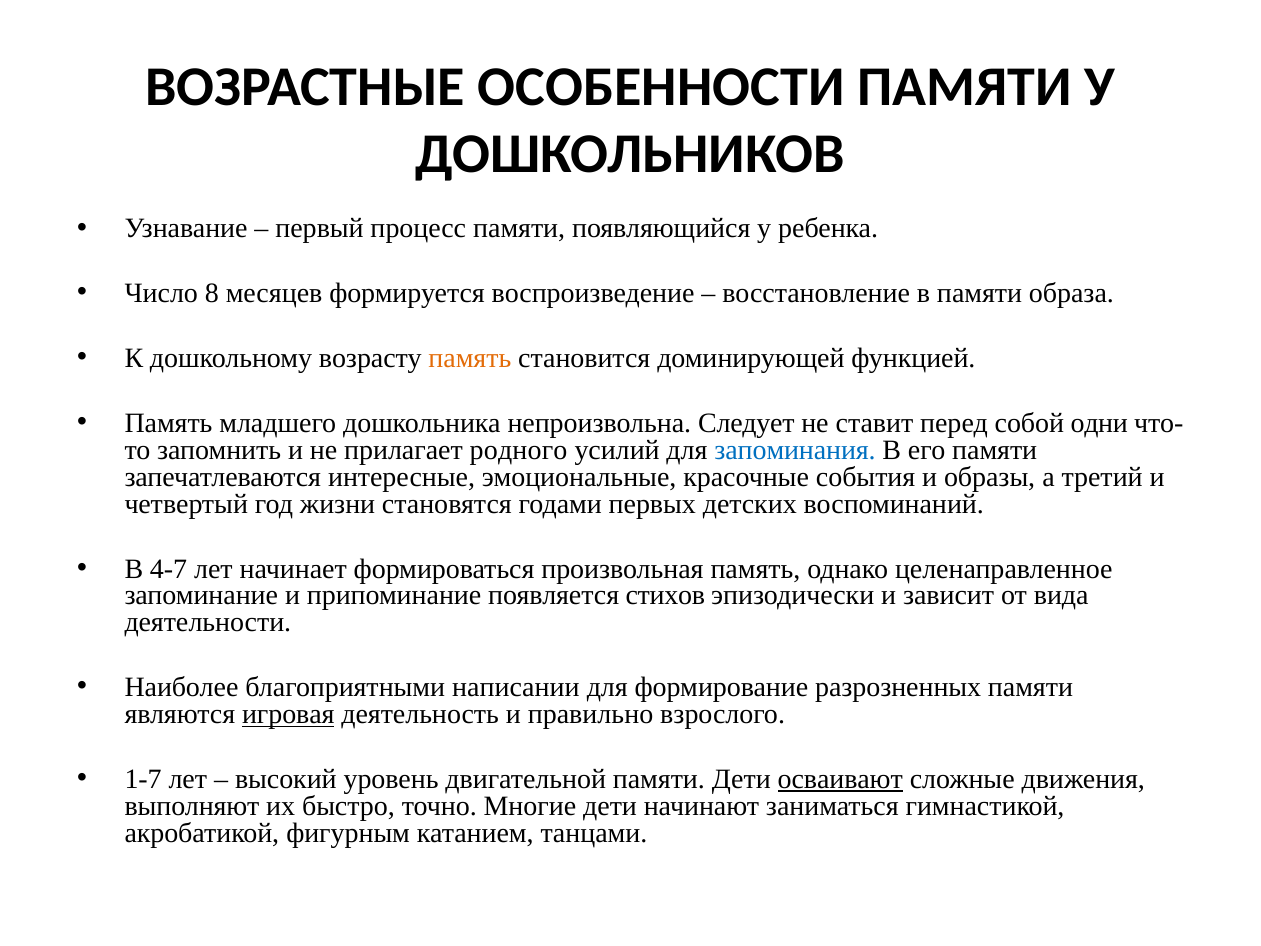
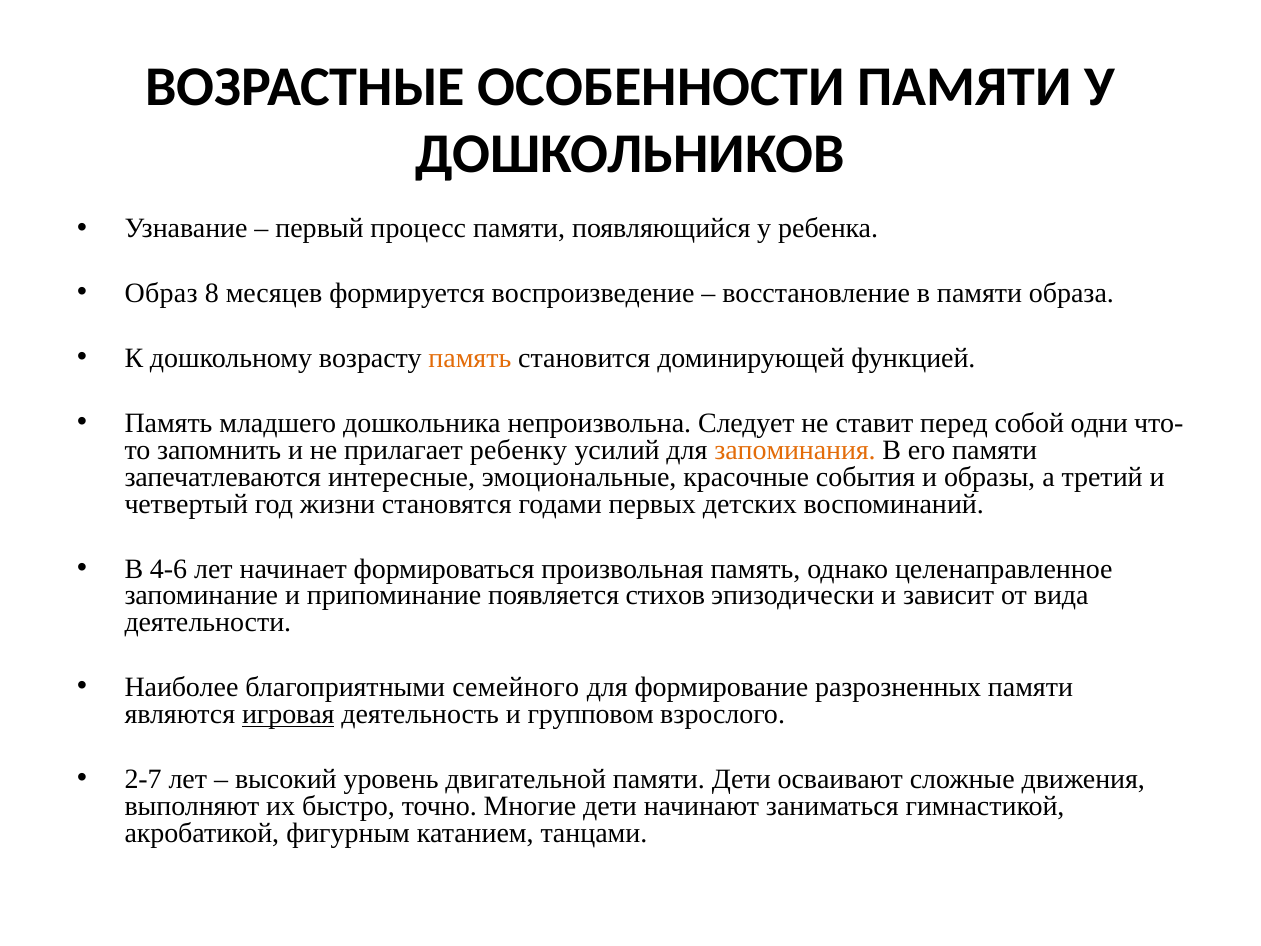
Число: Число -> Образ
родного: родного -> ребенку
запоминания colour: blue -> orange
4-7: 4-7 -> 4-6
написании: написании -> семейного
правильно: правильно -> групповом
1-7: 1-7 -> 2-7
осваивают underline: present -> none
